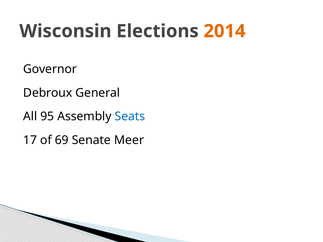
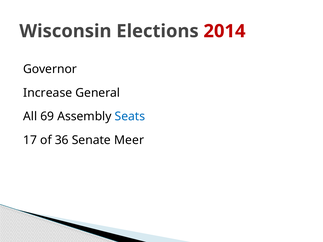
2014 colour: orange -> red
Debroux: Debroux -> Increase
95: 95 -> 69
69: 69 -> 36
